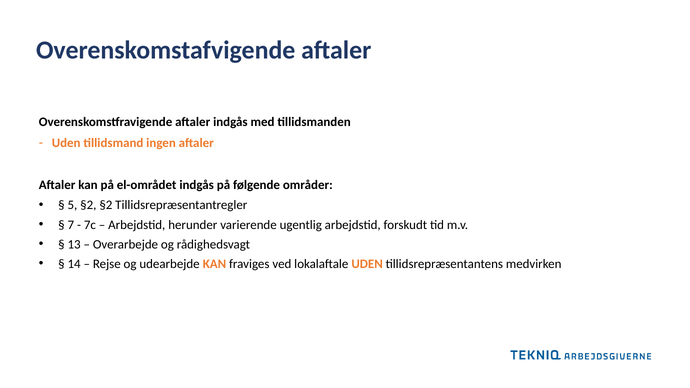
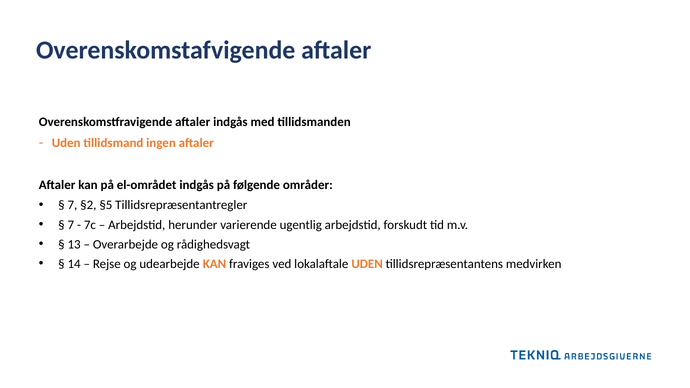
5 at (72, 205): 5 -> 7
§2 §2: §2 -> §5
